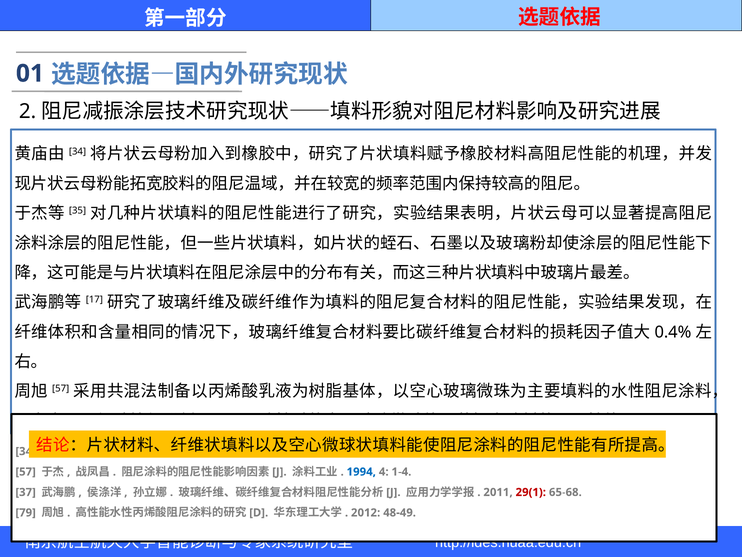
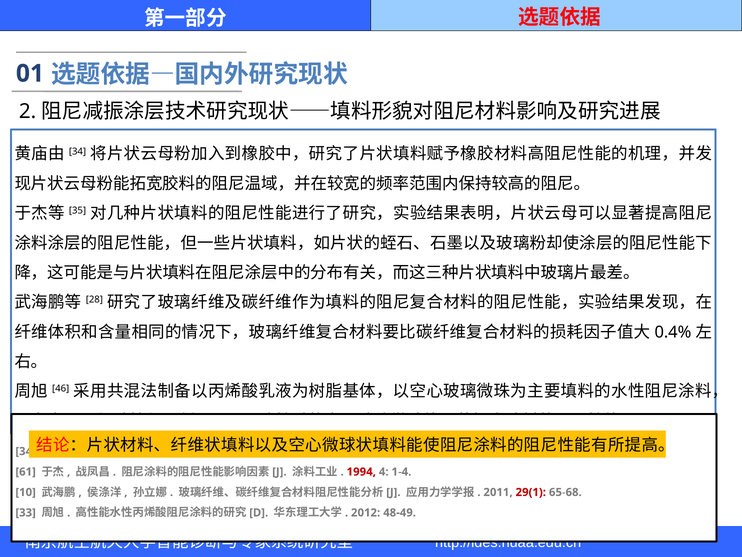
17: 17 -> 28
57 at (61, 388): 57 -> 46
57 at (26, 471): 57 -> 61
1994 colour: blue -> red
37: 37 -> 10
79: 79 -> 33
